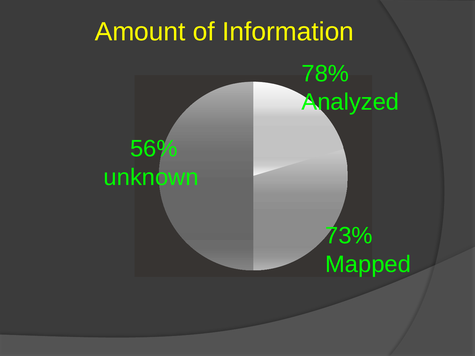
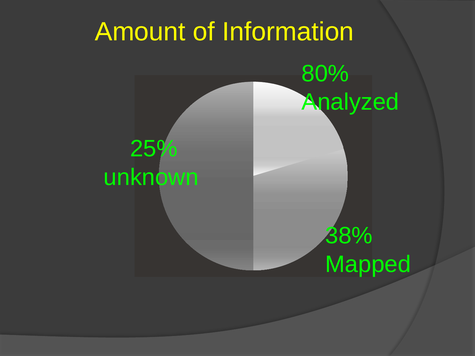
78%: 78% -> 80%
56%: 56% -> 25%
73%: 73% -> 38%
